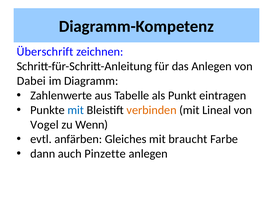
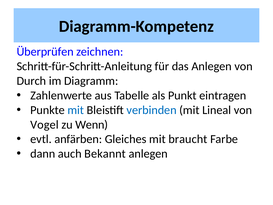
Überschrift: Überschrift -> Überprüfen
Dabei: Dabei -> Durch
verbinden colour: orange -> blue
Pinzette: Pinzette -> Bekannt
